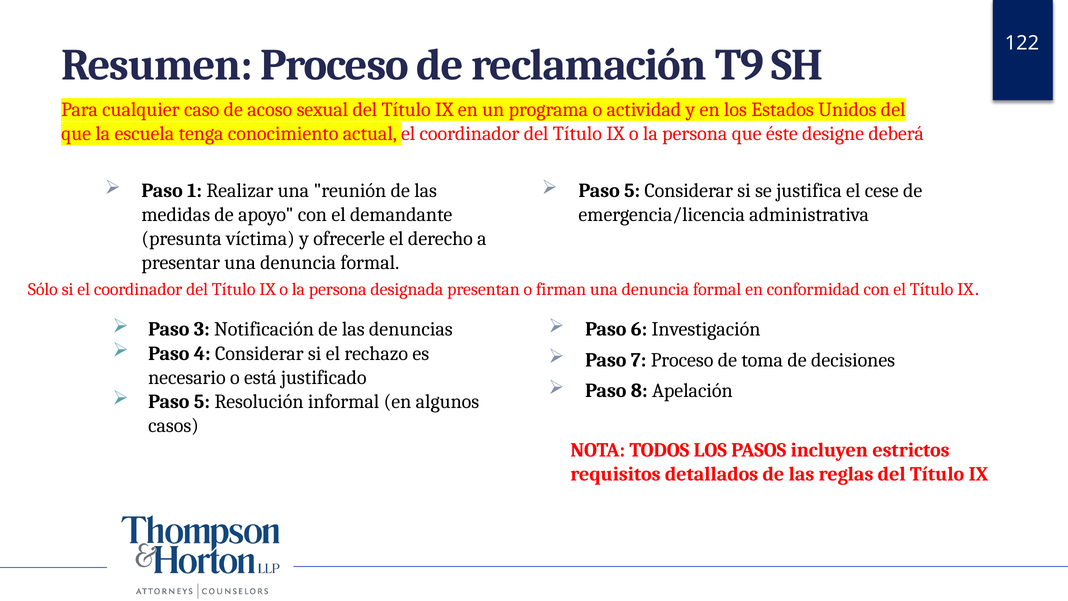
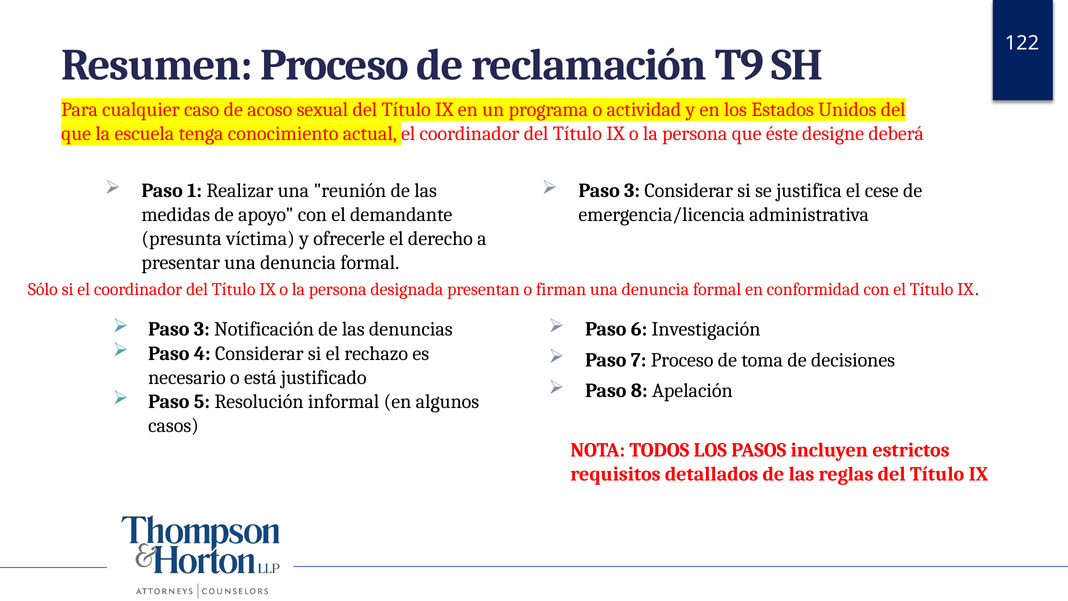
5 at (632, 191): 5 -> 3
